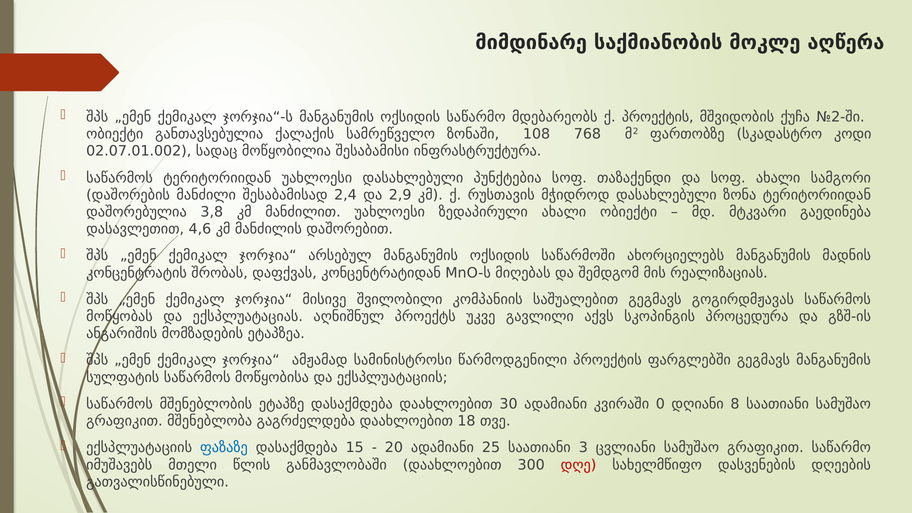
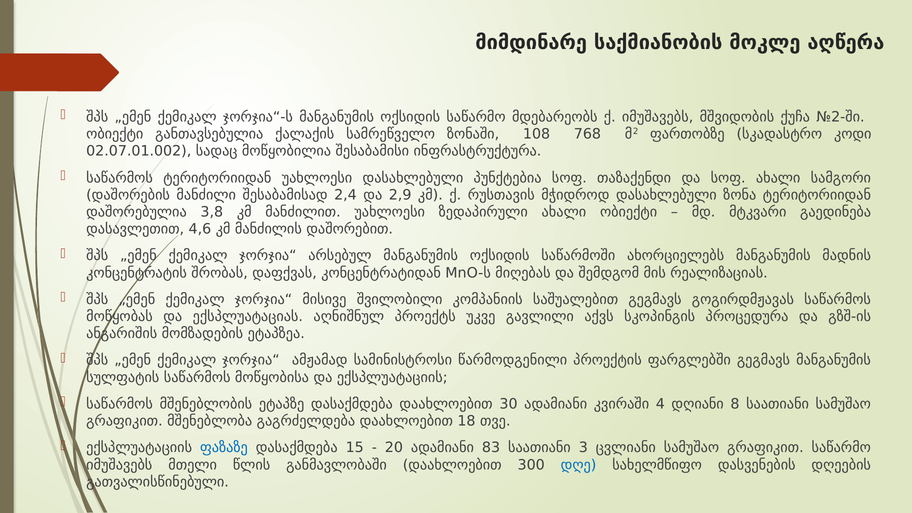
ქ პროექტის: პროექტის -> იმუშავებს
0: 0 -> 4
25: 25 -> 83
დღე colour: red -> blue
